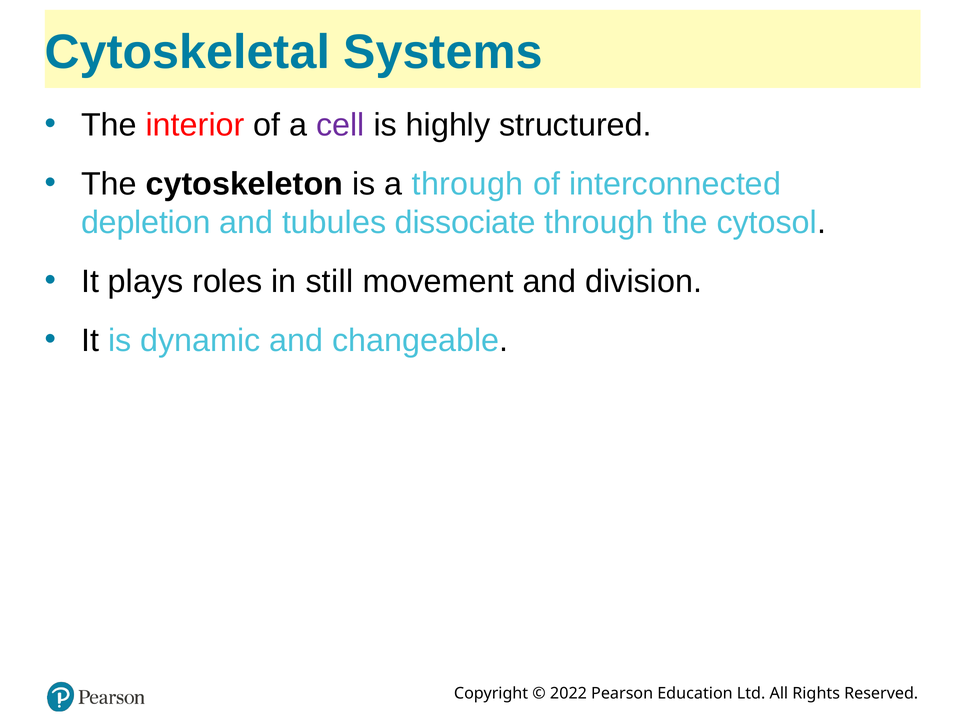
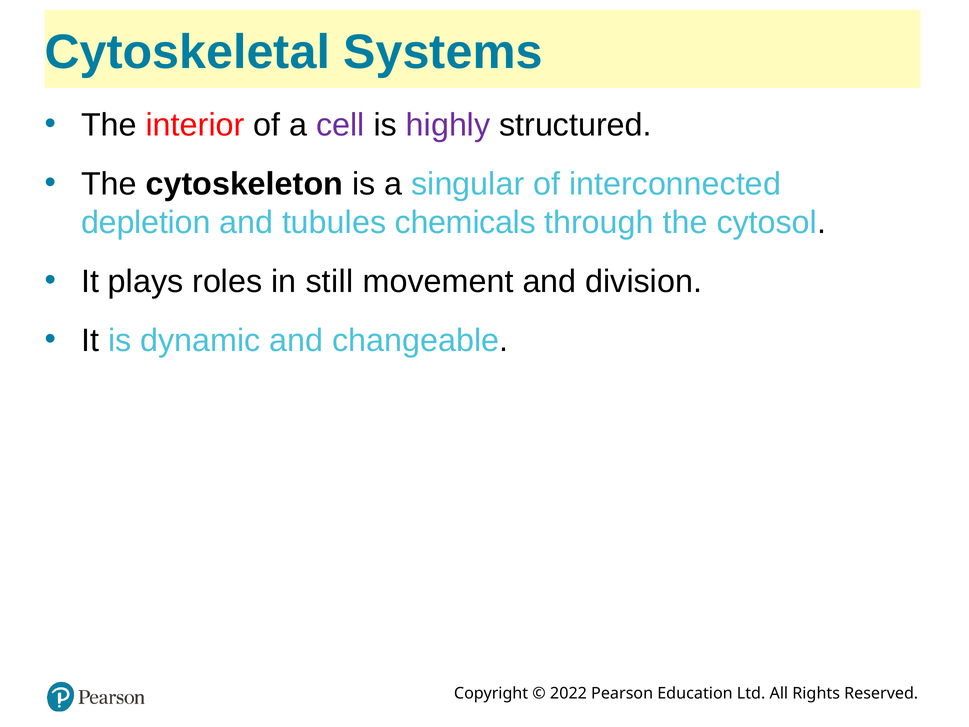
highly colour: black -> purple
a through: through -> singular
dissociate: dissociate -> chemicals
